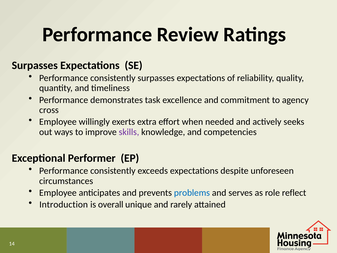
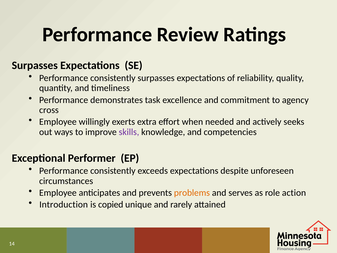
problems colour: blue -> orange
reflect: reflect -> action
overall: overall -> copied
